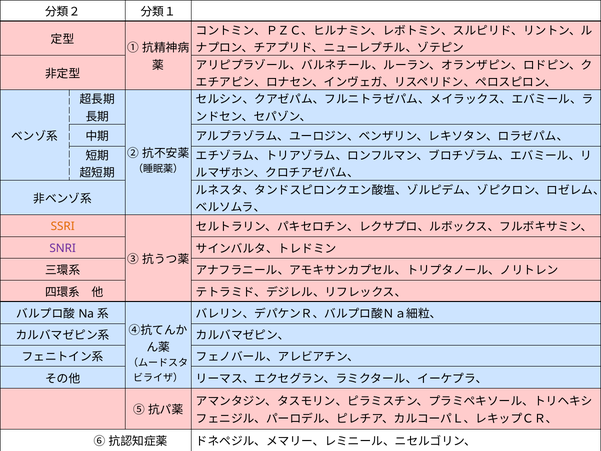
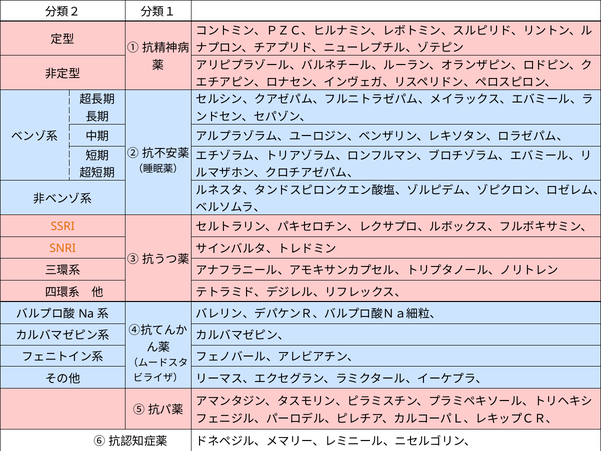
SNRI colour: purple -> orange
